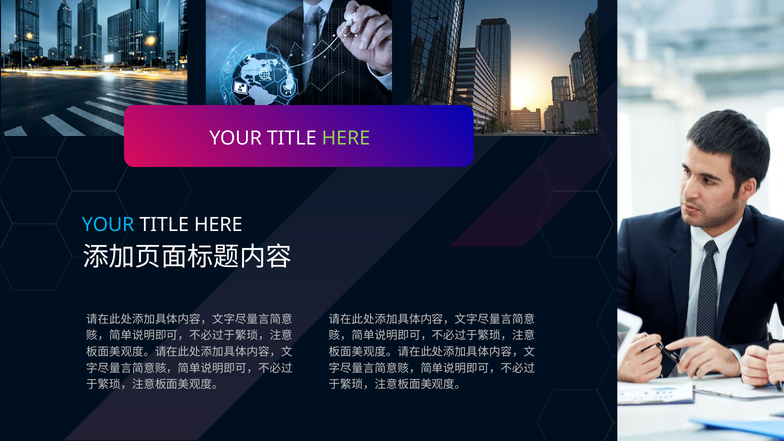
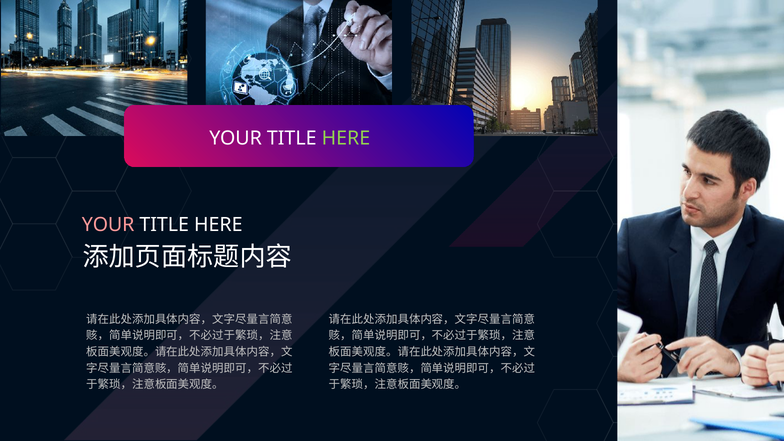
YOUR at (108, 225) colour: light blue -> pink
